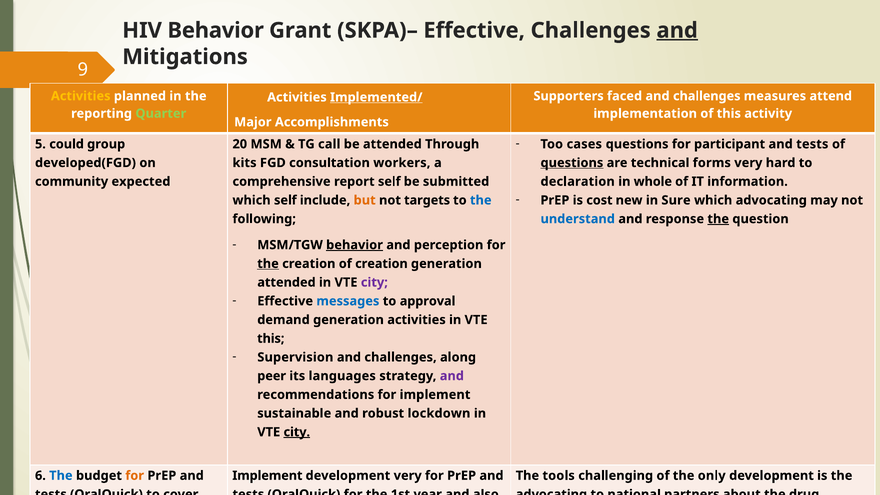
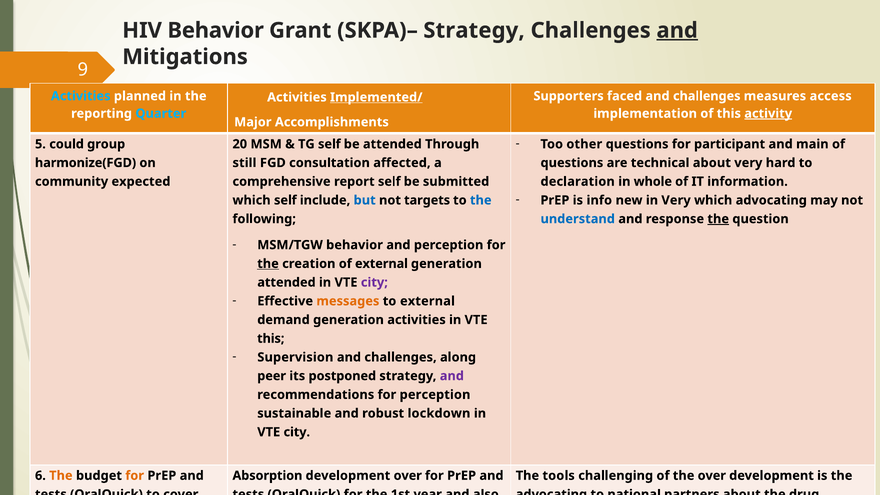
SKPA)– Effective: Effective -> Strategy
Activities at (81, 96) colour: yellow -> light blue
attend: attend -> access
Quarter colour: light green -> light blue
activity at (768, 114) underline: none -> present
cases: cases -> other
participant and tests: tests -> main
TG call: call -> self
developed(FGD: developed(FGD -> harmonize(FGD
kits at (245, 163): kits -> still
workers: workers -> affected
questions at (572, 163) underline: present -> none
technical forms: forms -> about
is cost: cost -> info
in Sure: Sure -> Very
but at (365, 200) colour: orange -> blue
behavior at (355, 245) underline: present -> none
of creation: creation -> external
messages colour: blue -> orange
to approval: approval -> external
languages: languages -> postponed
for implement: implement -> perception
city at (297, 432) underline: present -> none
The at (61, 476) colour: blue -> orange
Implement at (267, 476): Implement -> Absorption
development very: very -> over
the only: only -> over
